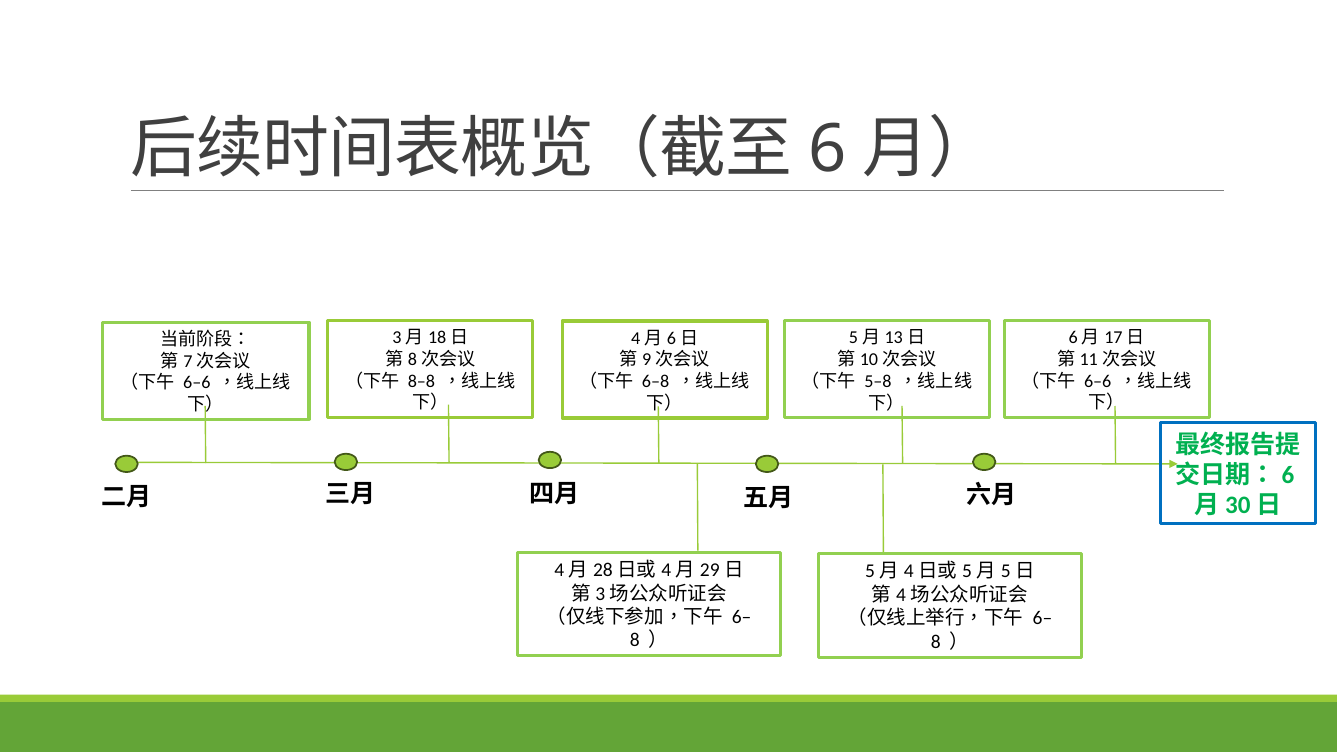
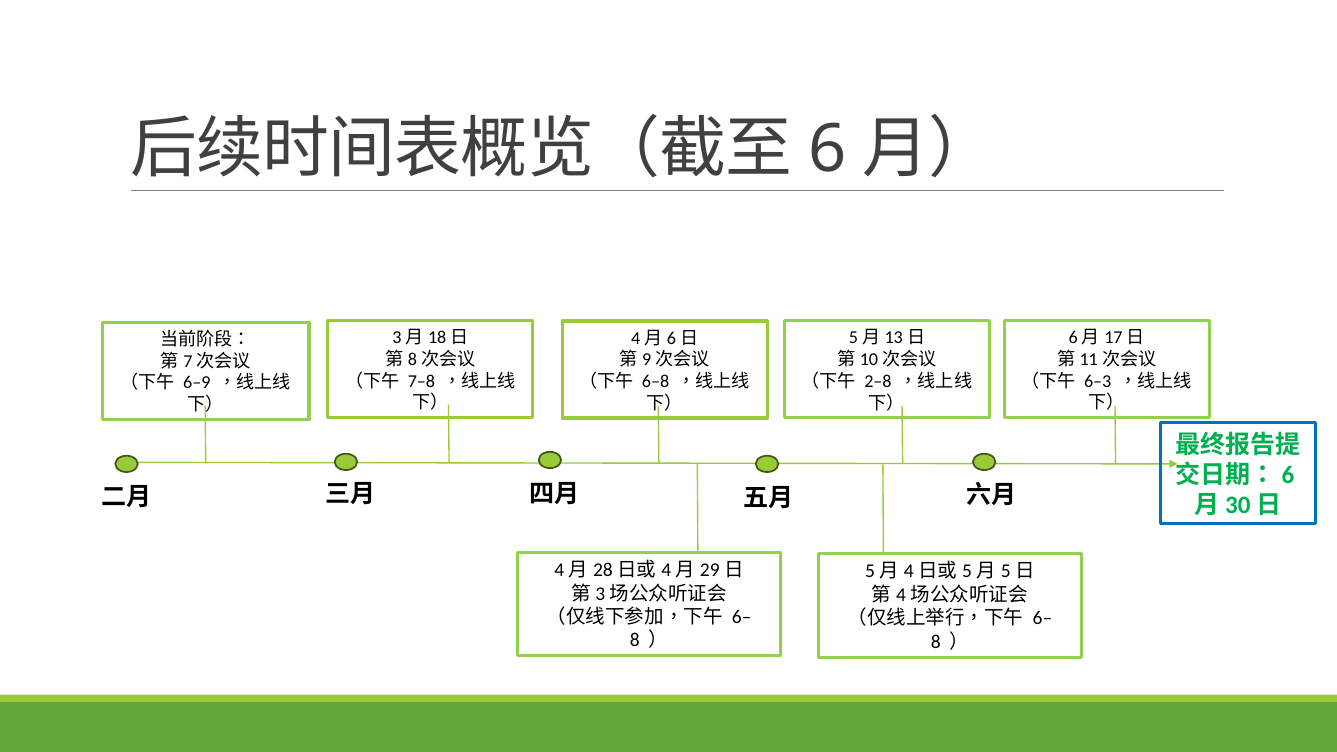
8–8: 8–8 -> 7–8
6–6 at (1098, 381): 6–6 -> 6–3
5–8: 5–8 -> 2–8
6–6 at (197, 383): 6–6 -> 6–9
